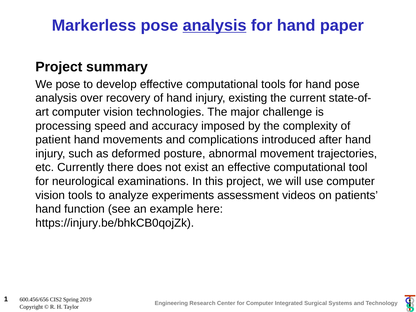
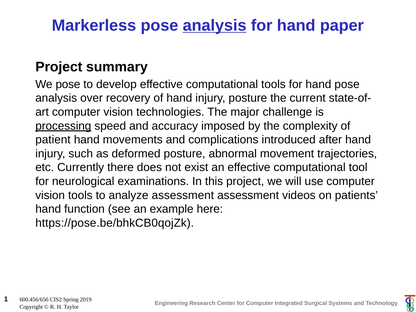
injury existing: existing -> posture
processing underline: none -> present
analyze experiments: experiments -> assessment
https://injury.be/bhkCB0qojZk: https://injury.be/bhkCB0qojZk -> https://pose.be/bhkCB0qojZk
